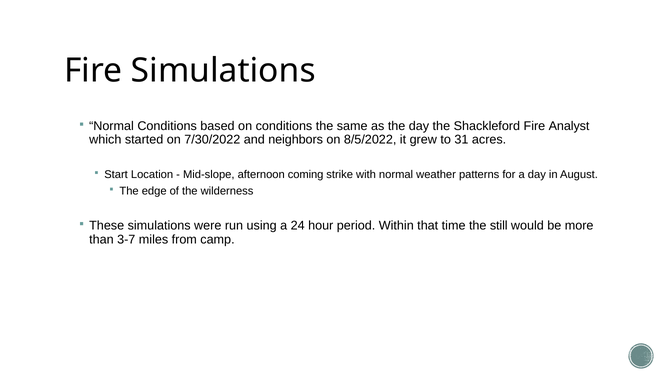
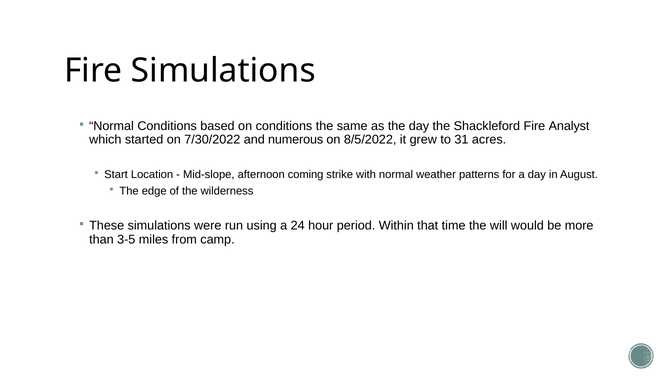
neighbors: neighbors -> numerous
still: still -> will
3-7: 3-7 -> 3-5
